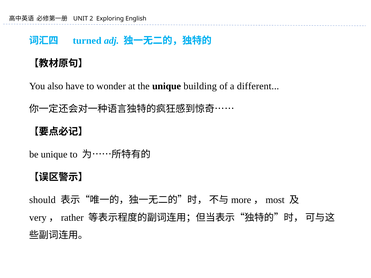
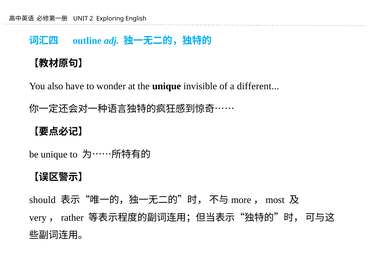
turned: turned -> outline
building: building -> invisible
